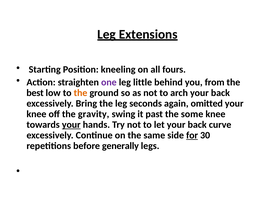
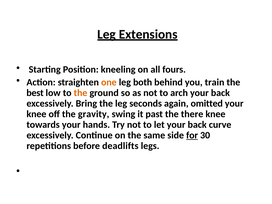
one colour: purple -> orange
little: little -> both
from: from -> train
some: some -> there
your at (71, 125) underline: present -> none
generally: generally -> deadlifts
